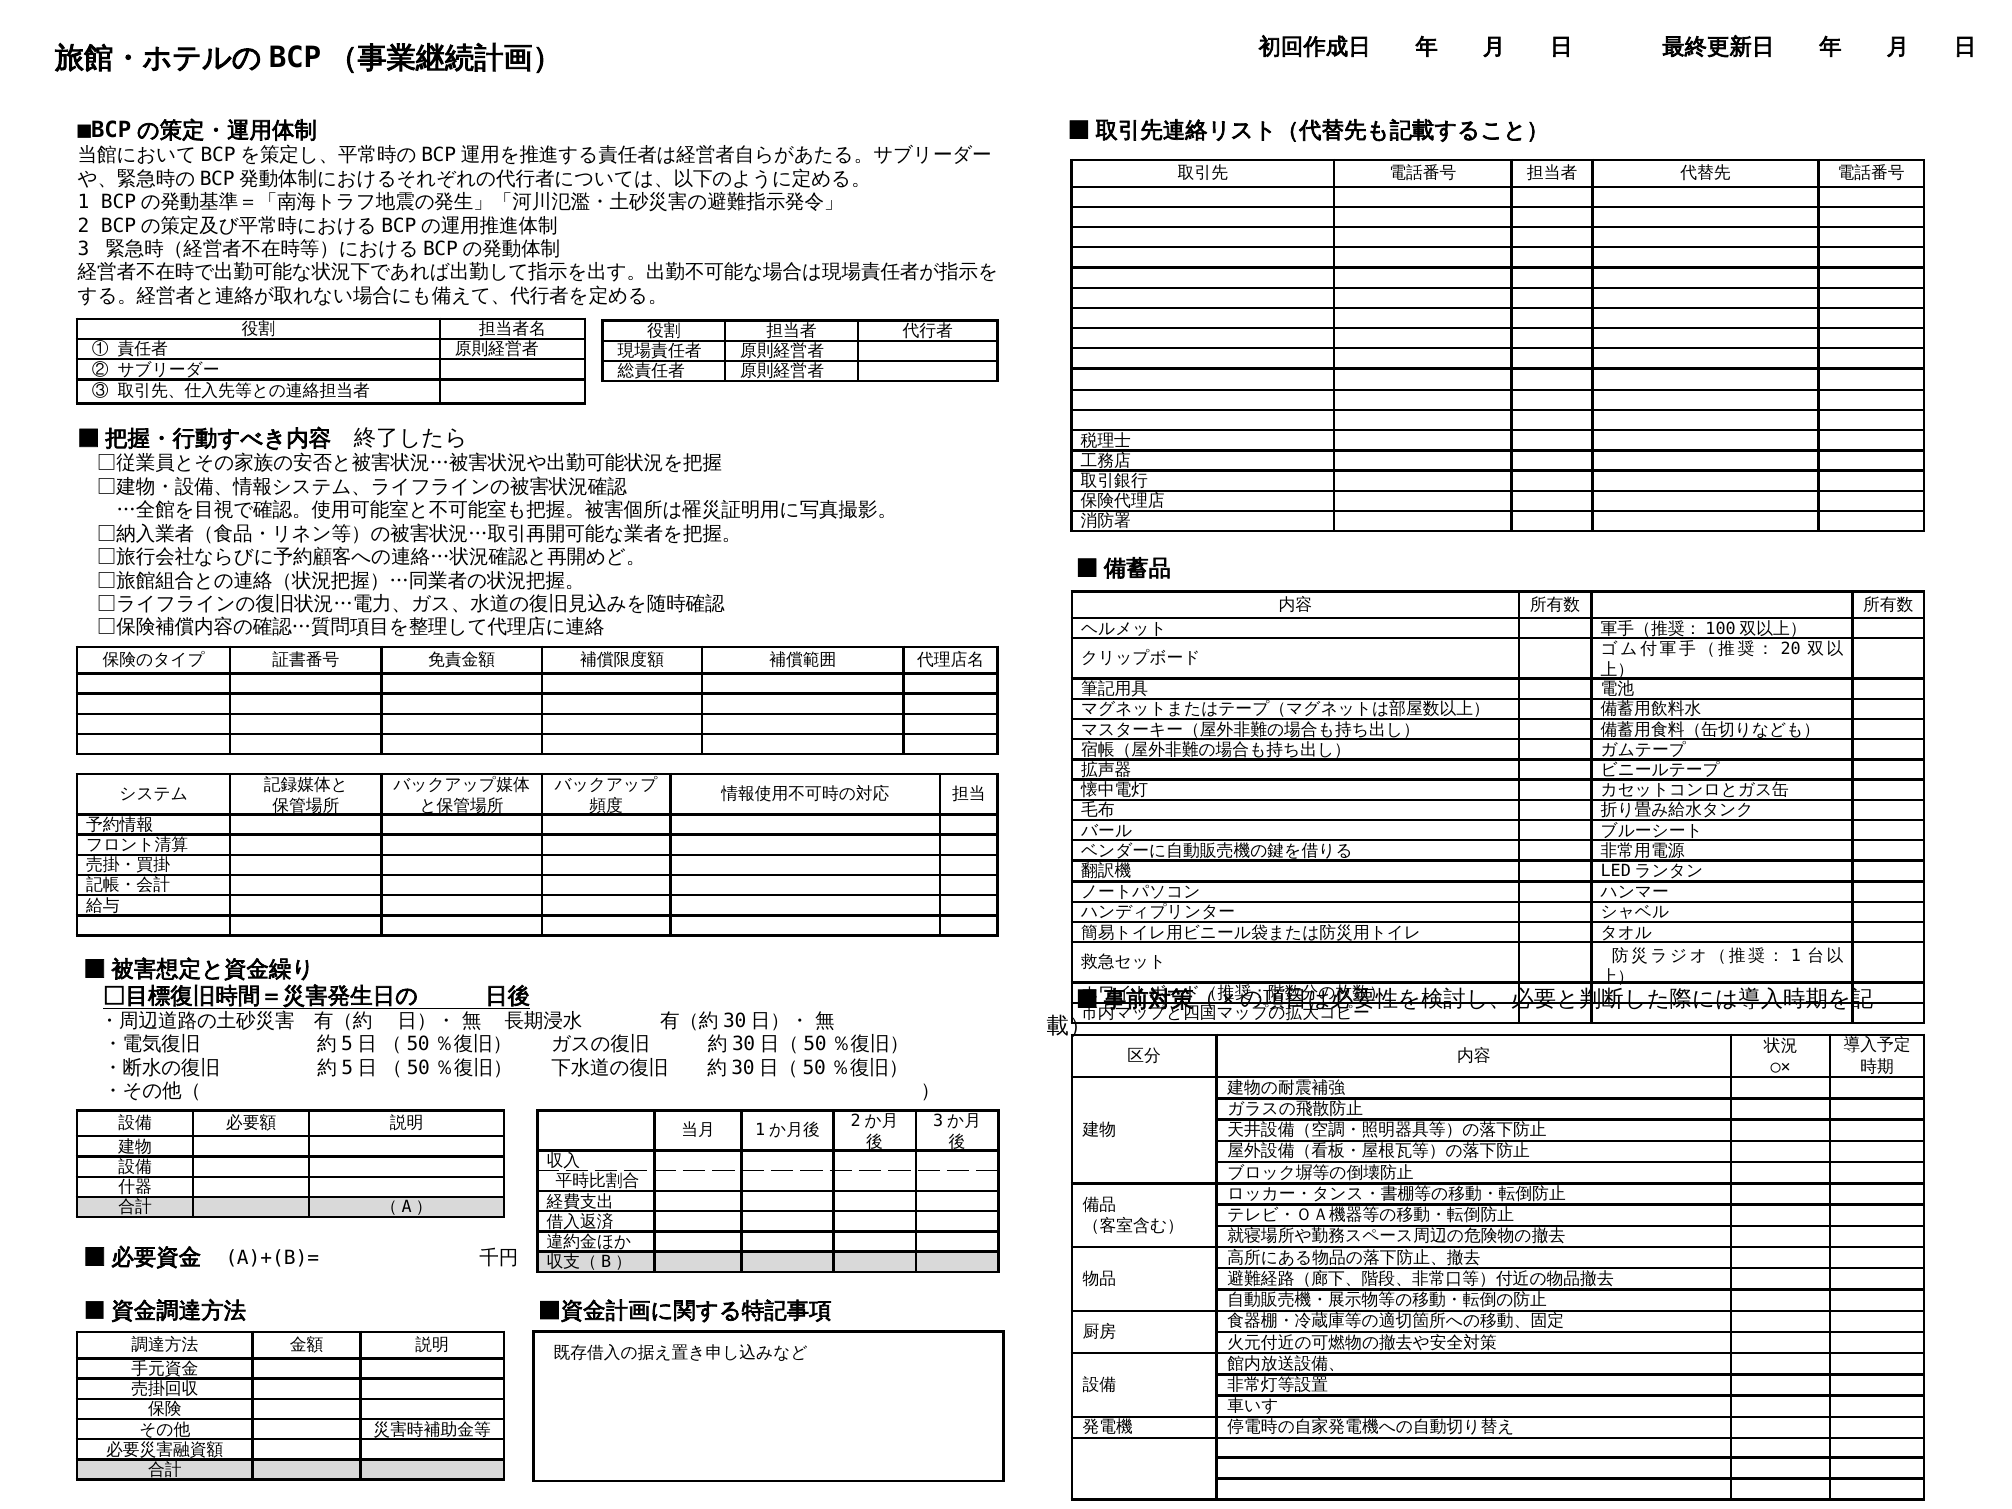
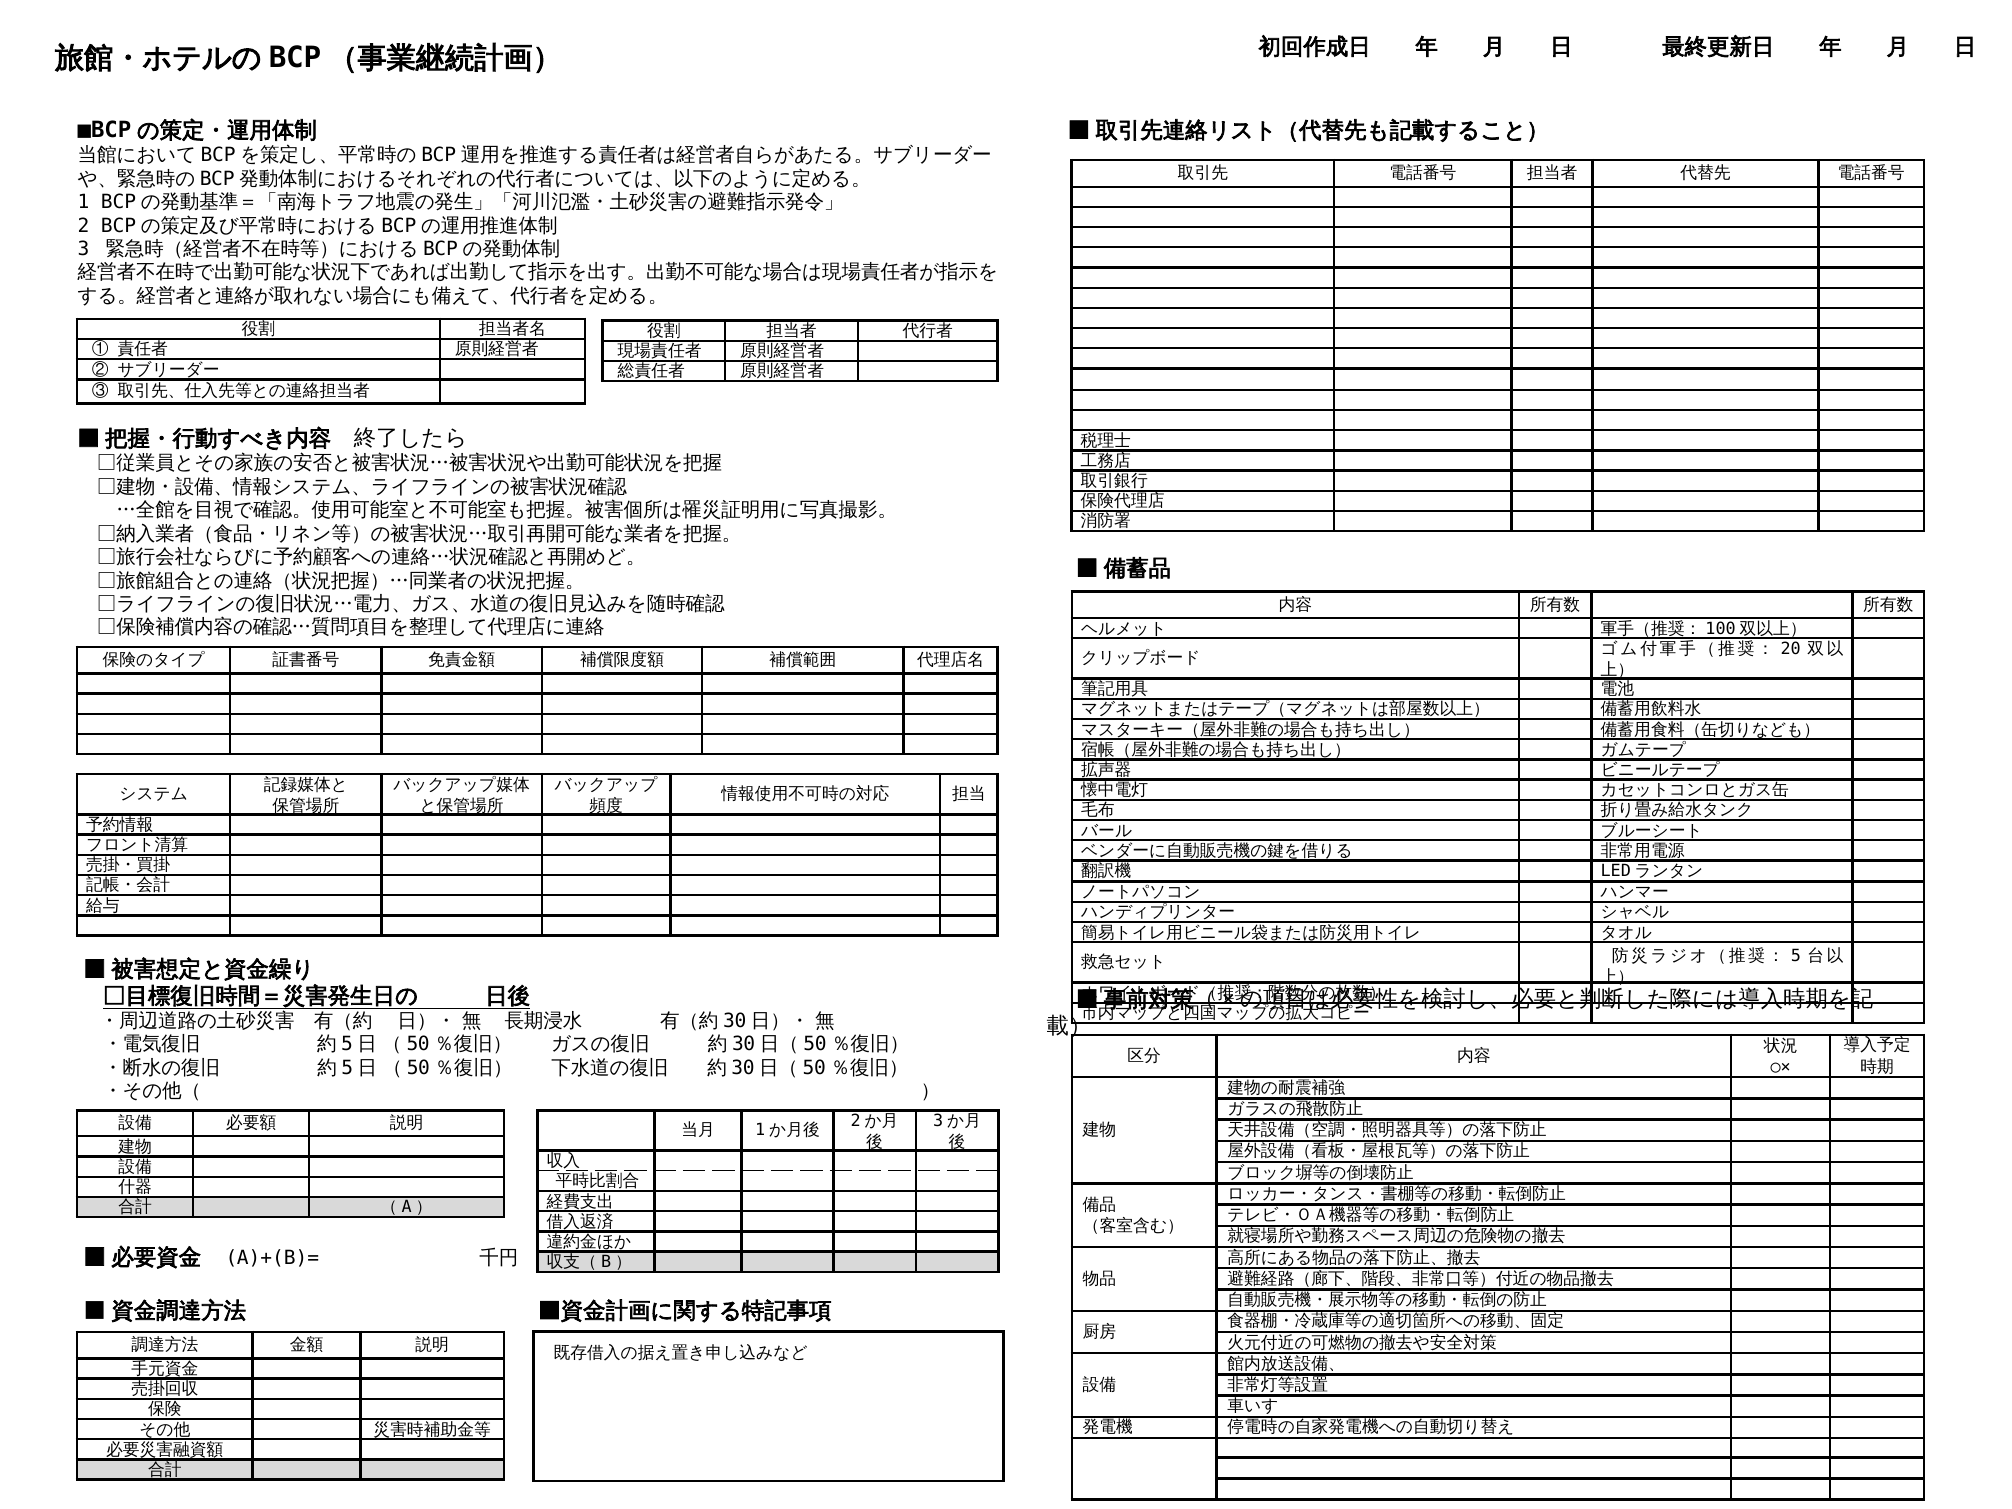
1 at (1796, 956): 1 -> 5
